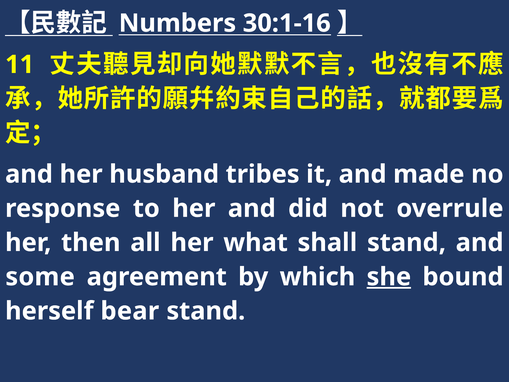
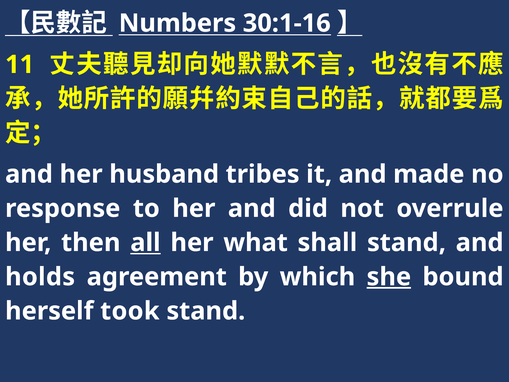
all underline: none -> present
some: some -> holds
bear: bear -> took
